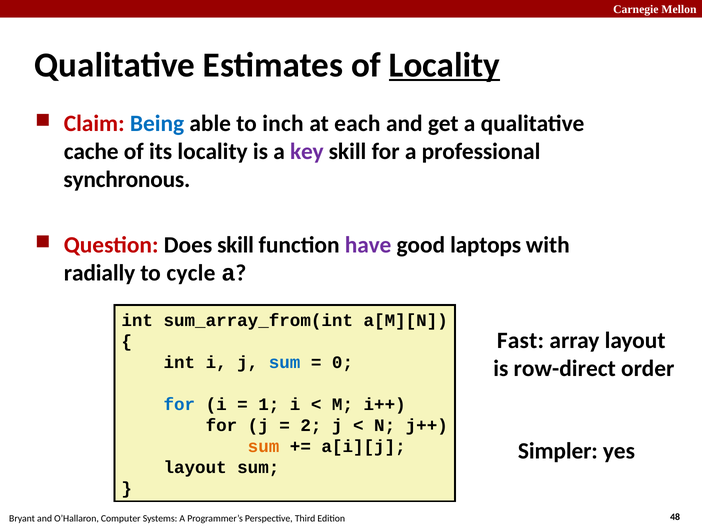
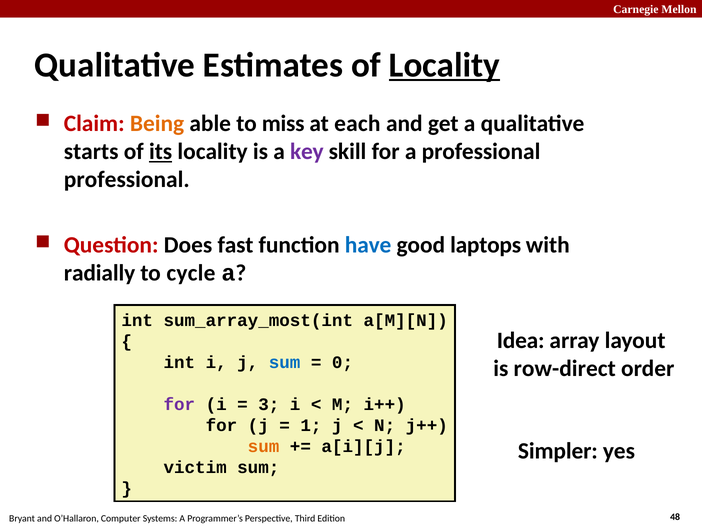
Being colour: blue -> orange
inch: inch -> miss
cache: cache -> starts
its underline: none -> present
synchronous at (127, 180): synchronous -> professional
Does skill: skill -> fast
have colour: purple -> blue
sum_array_from(int: sum_array_from(int -> sum_array_most(int
Fast: Fast -> Idea
for at (179, 405) colour: blue -> purple
1: 1 -> 3
2: 2 -> 1
layout at (195, 468): layout -> victim
